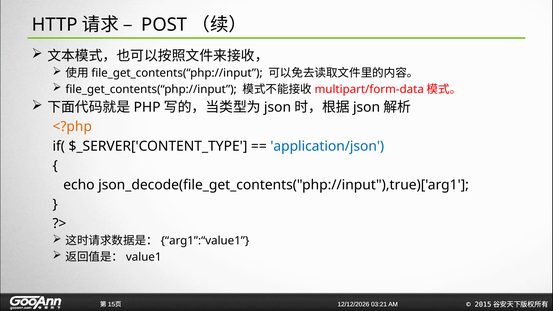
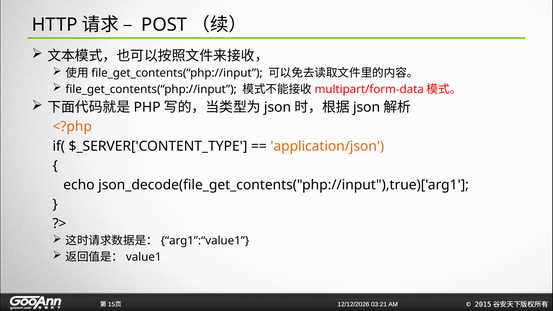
application/json colour: blue -> orange
